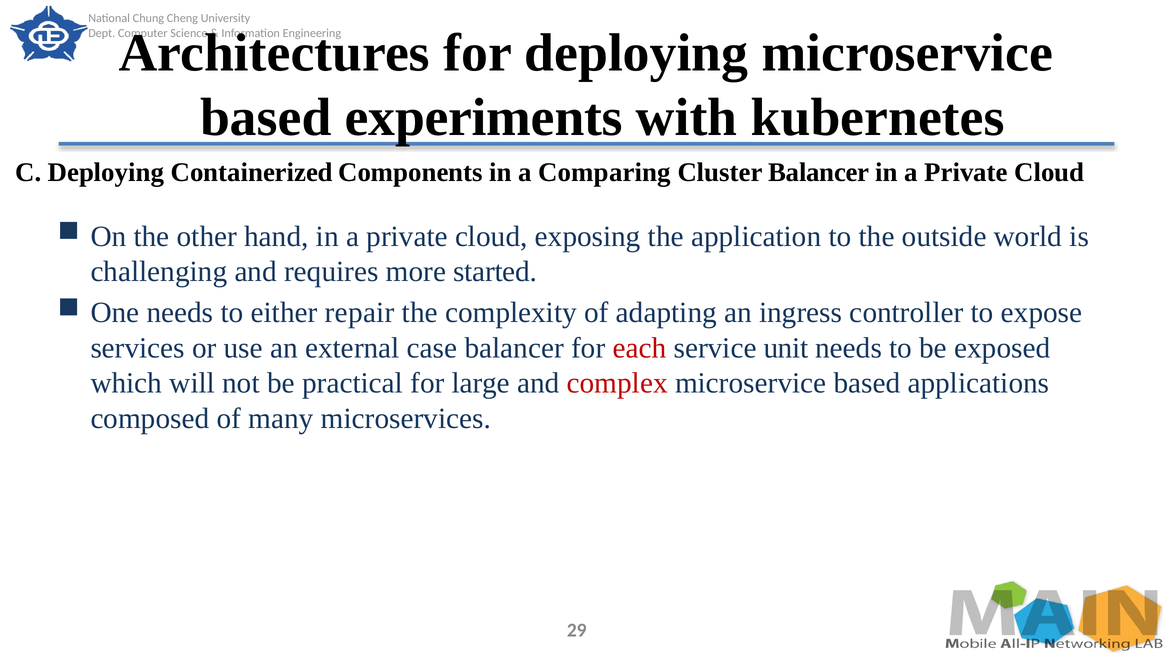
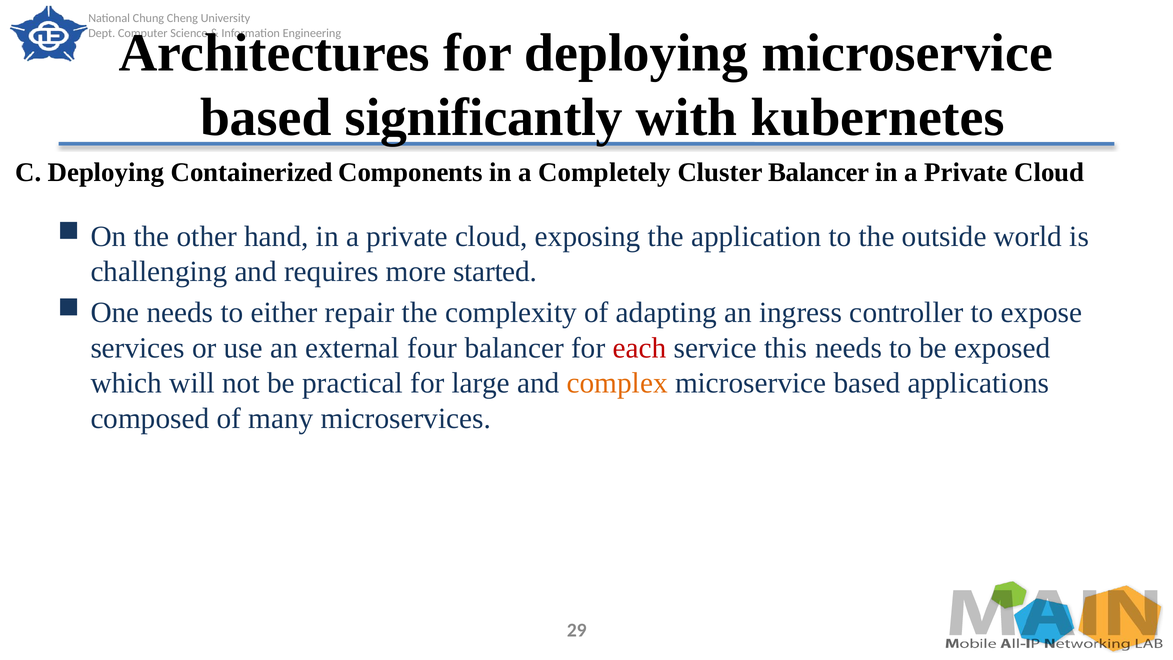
experiments: experiments -> significantly
Comparing: Comparing -> Completely
case: case -> four
unit: unit -> this
complex colour: red -> orange
